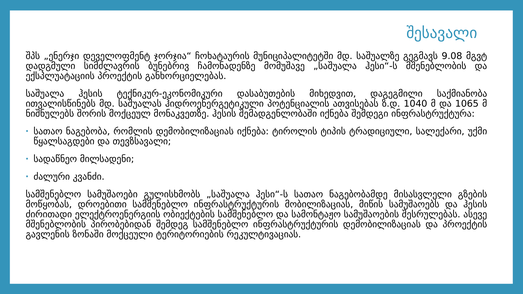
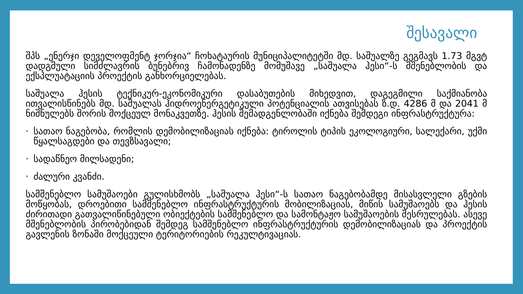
9.08: 9.08 -> 1.73
1040: 1040 -> 4286
1065: 1065 -> 2041
ტრადიციული: ტრადიციული -> ეკოლოგიური
ელექტროენერგიის: ელექტროენერგიის -> გათვალიწინებული
